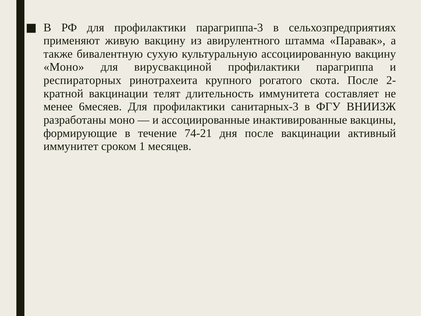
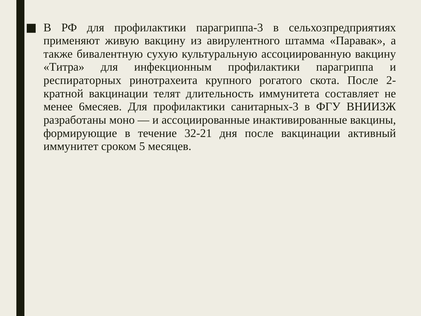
Моно at (64, 67): Моно -> Титра
вирусвакциной: вирусвакциной -> инфекционным
74-21: 74-21 -> 32-21
1: 1 -> 5
